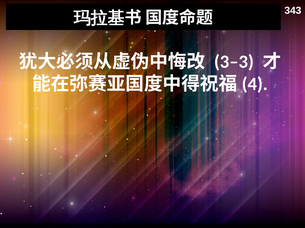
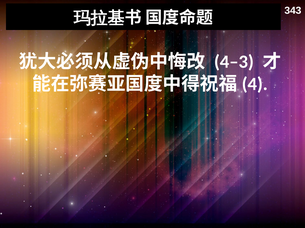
3–3: 3–3 -> 4–3
